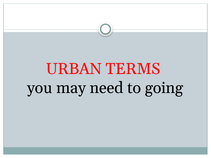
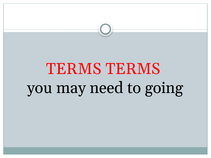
URBAN at (74, 69): URBAN -> TERMS
